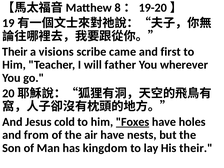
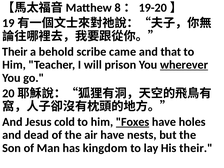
visions: visions -> behold
first: first -> that
father: father -> prison
wherever underline: none -> present
from: from -> dead
